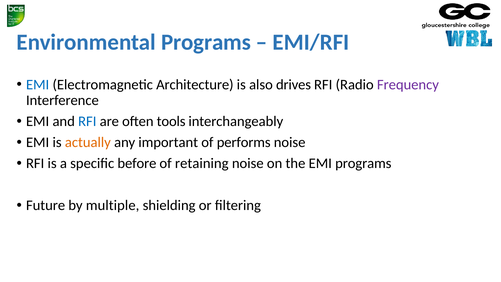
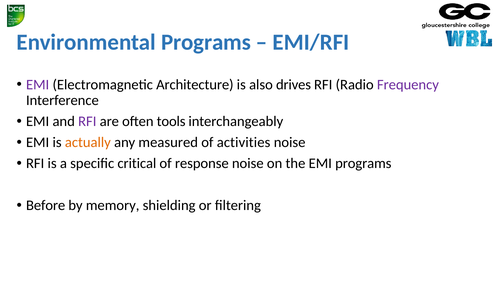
EMI at (38, 85) colour: blue -> purple
RFI at (87, 121) colour: blue -> purple
important: important -> measured
performs: performs -> activities
before: before -> critical
retaining: retaining -> response
Future: Future -> Before
multiple: multiple -> memory
